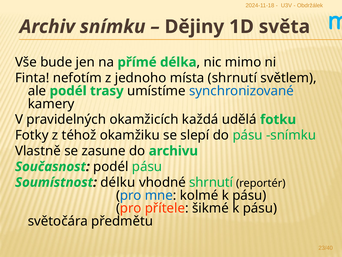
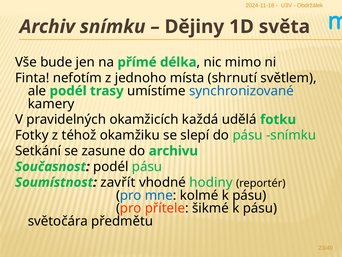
Vlastně: Vlastně -> Setkání
délku: délku -> zavřít
vhodné shrnutí: shrnutí -> hodiny
